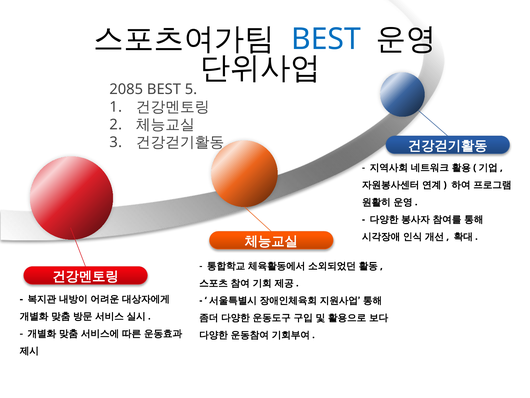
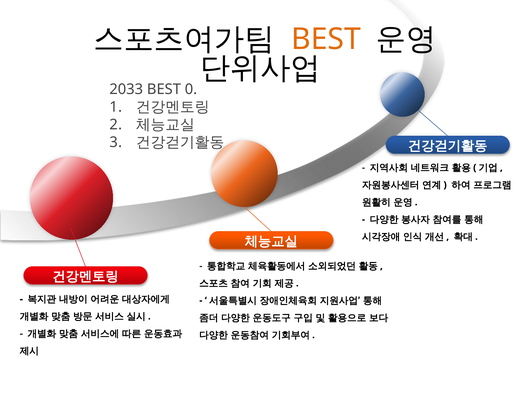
BEST at (326, 39) colour: blue -> orange
2085: 2085 -> 2033
5: 5 -> 0
